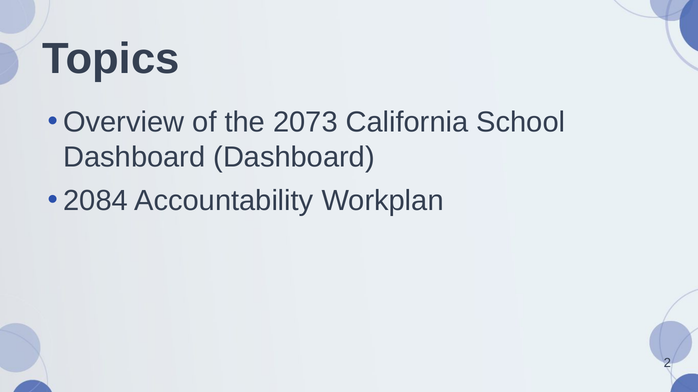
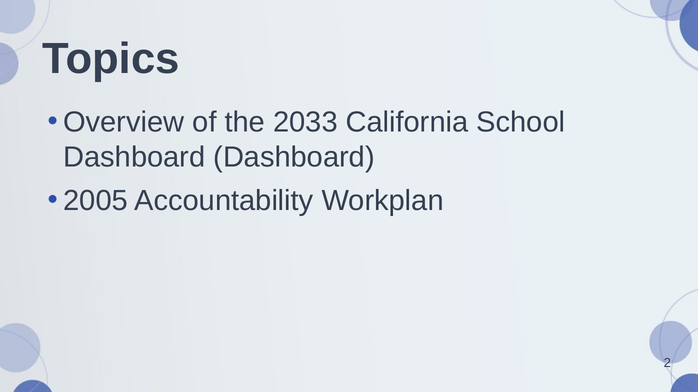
2073: 2073 -> 2033
2084: 2084 -> 2005
